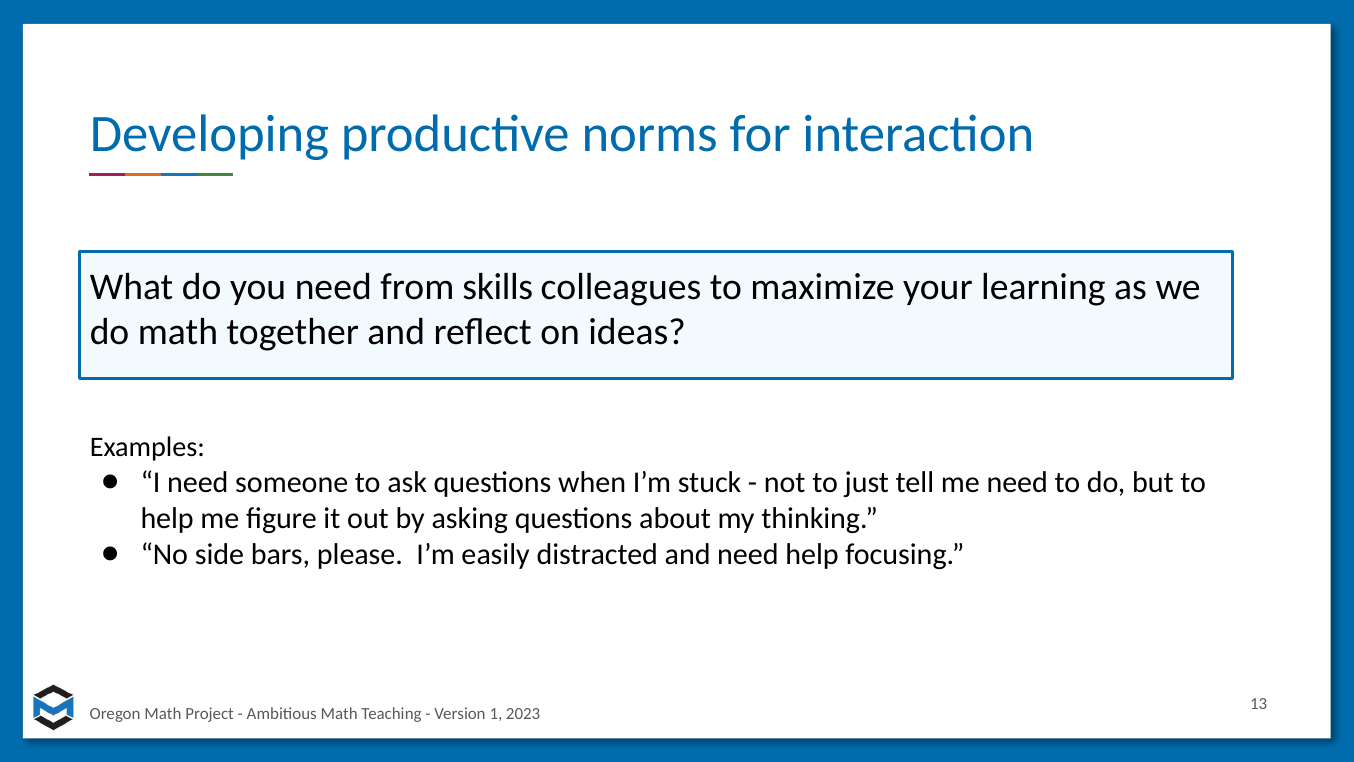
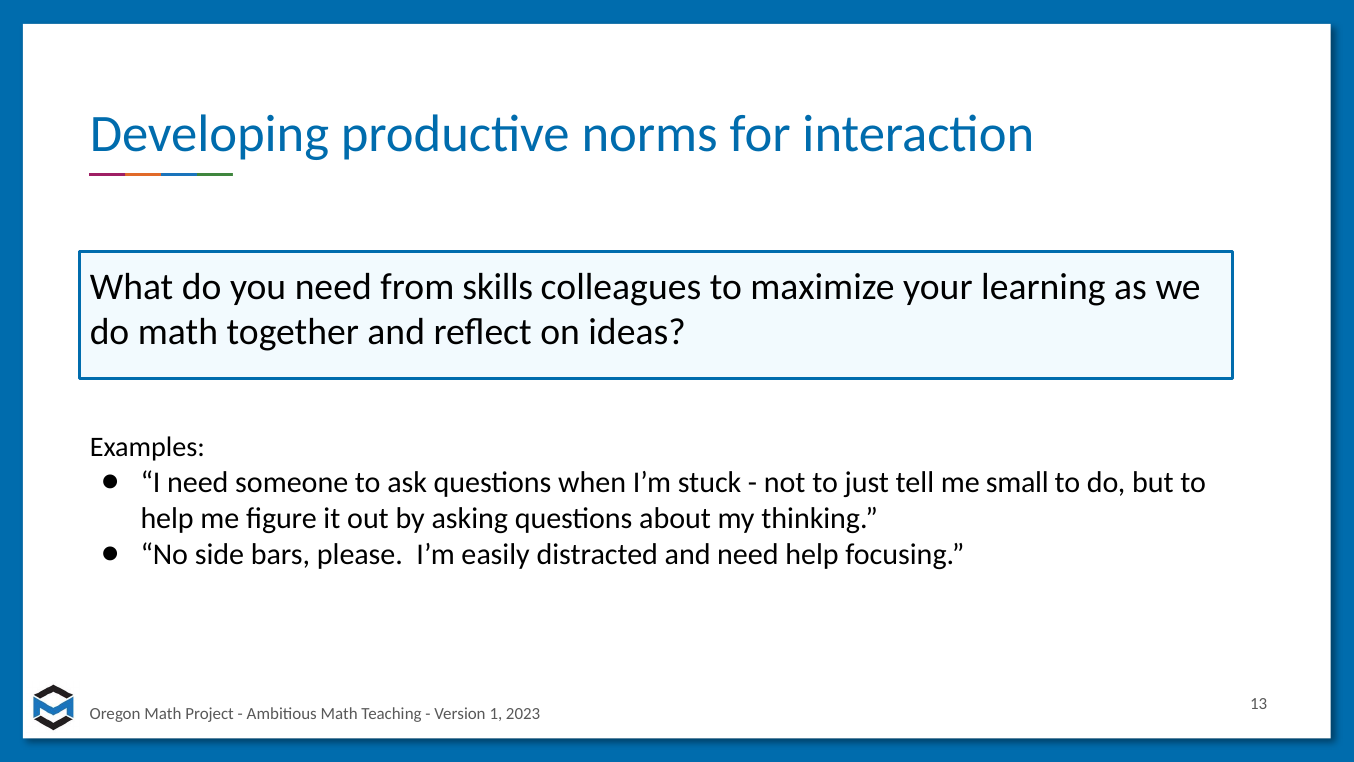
me need: need -> small
